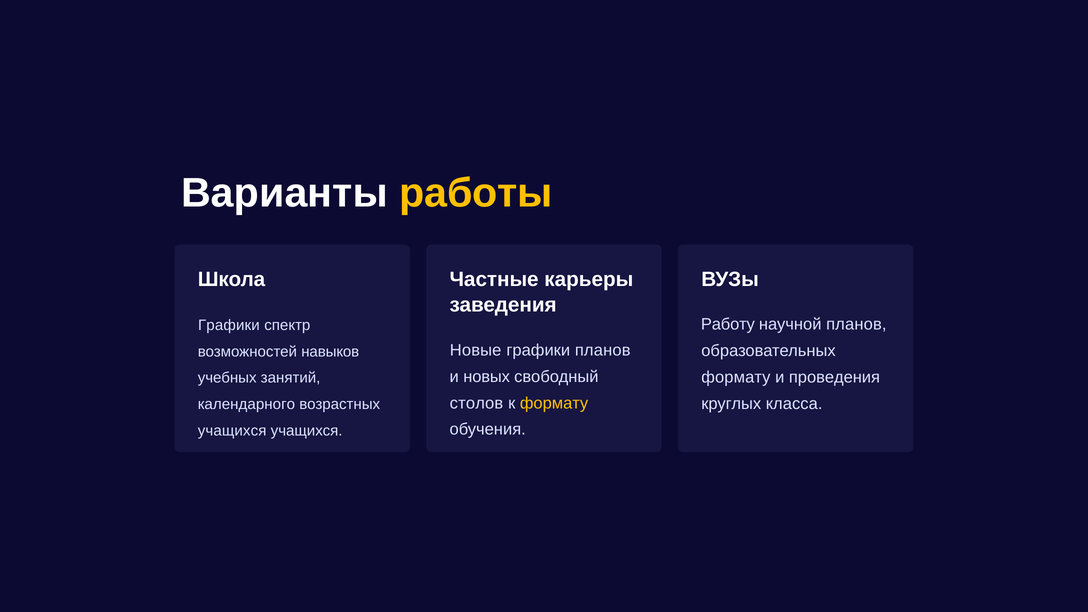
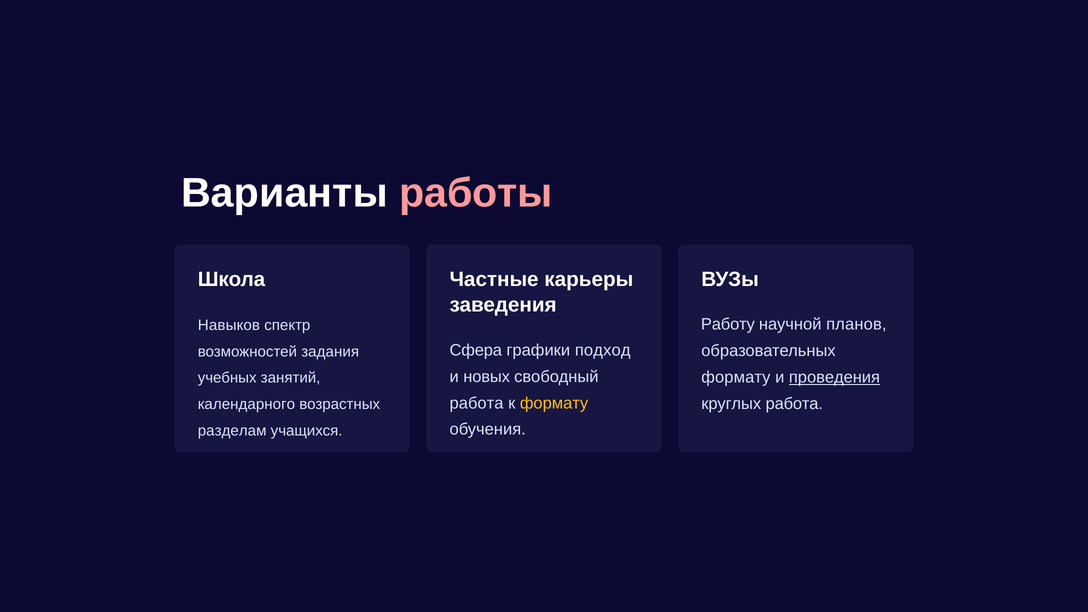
работы colour: yellow -> pink
Графики at (229, 325): Графики -> Навыков
Новые: Новые -> Сфера
графики планов: планов -> подход
навыков: навыков -> задания
проведения underline: none -> present
столов at (476, 403): столов -> работа
круглых класса: класса -> работа
учащихся at (232, 431): учащихся -> разделам
